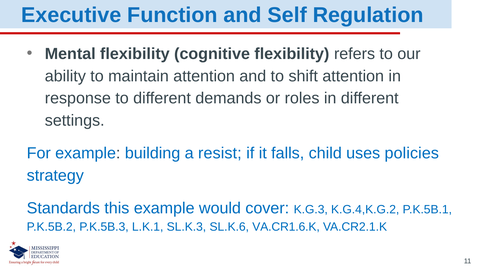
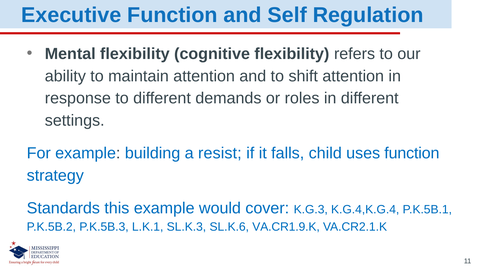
uses policies: policies -> function
K.G.4,K.G.2: K.G.4,K.G.2 -> K.G.4,K.G.4
VA.CR1.6.K: VA.CR1.6.K -> VA.CR1.9.K
